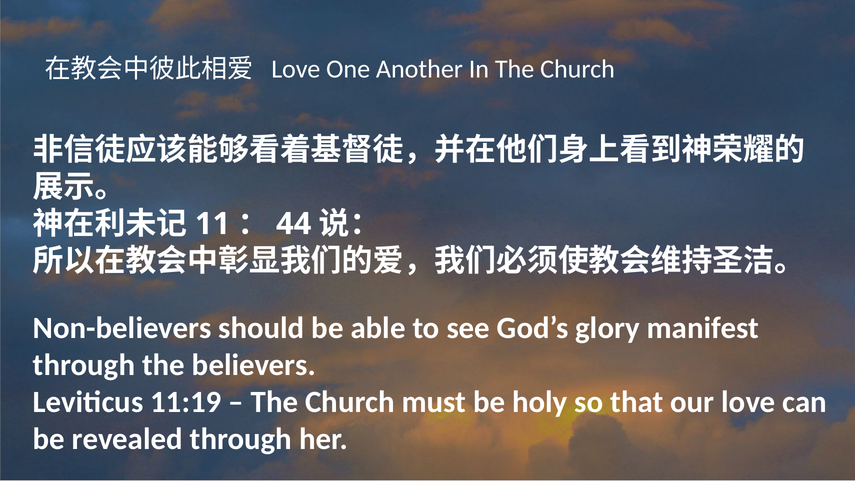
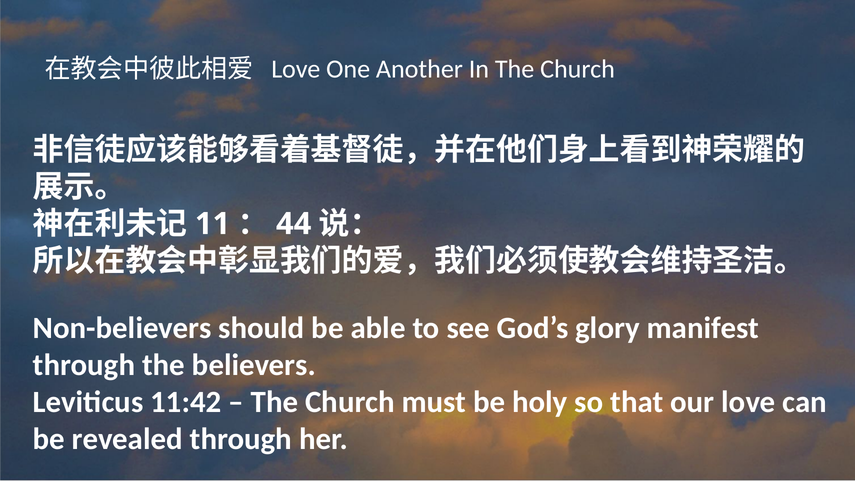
11:19: 11:19 -> 11:42
